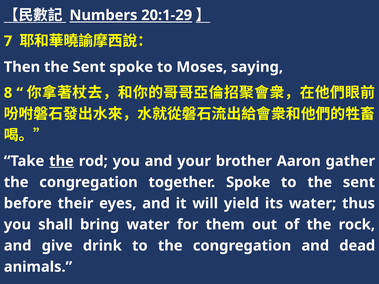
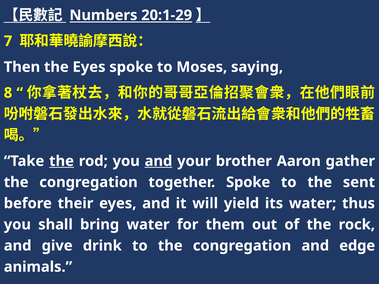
Then the Sent: Sent -> Eyes
and at (158, 161) underline: none -> present
dead: dead -> edge
